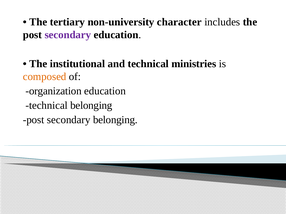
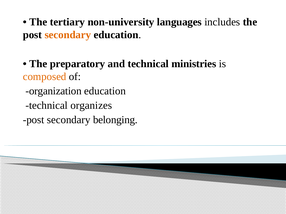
character: character -> languages
secondary at (68, 35) colour: purple -> orange
institutional: institutional -> preparatory
technical belonging: belonging -> organizes
